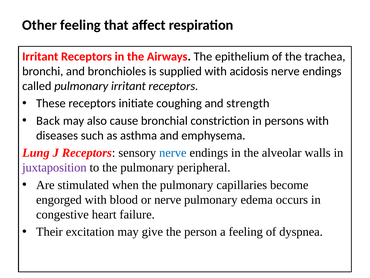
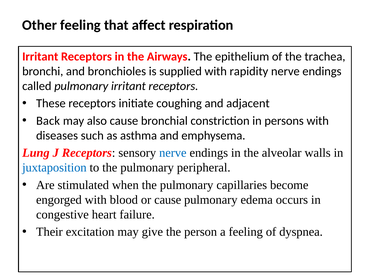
acidosis: acidosis -> rapidity
strength: strength -> adjacent
juxtaposition colour: purple -> blue
or nerve: nerve -> cause
